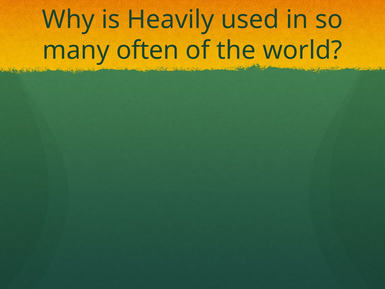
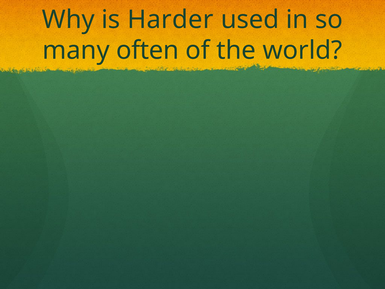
Heavily: Heavily -> Harder
